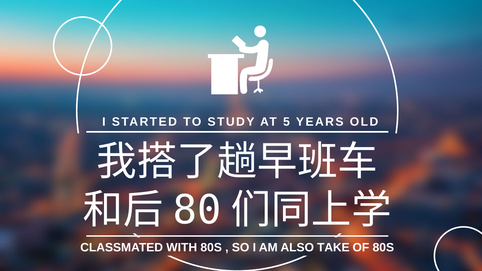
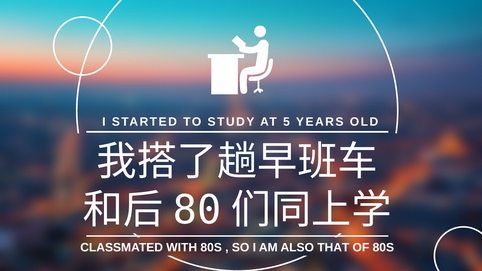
TAKE: TAKE -> THAT
